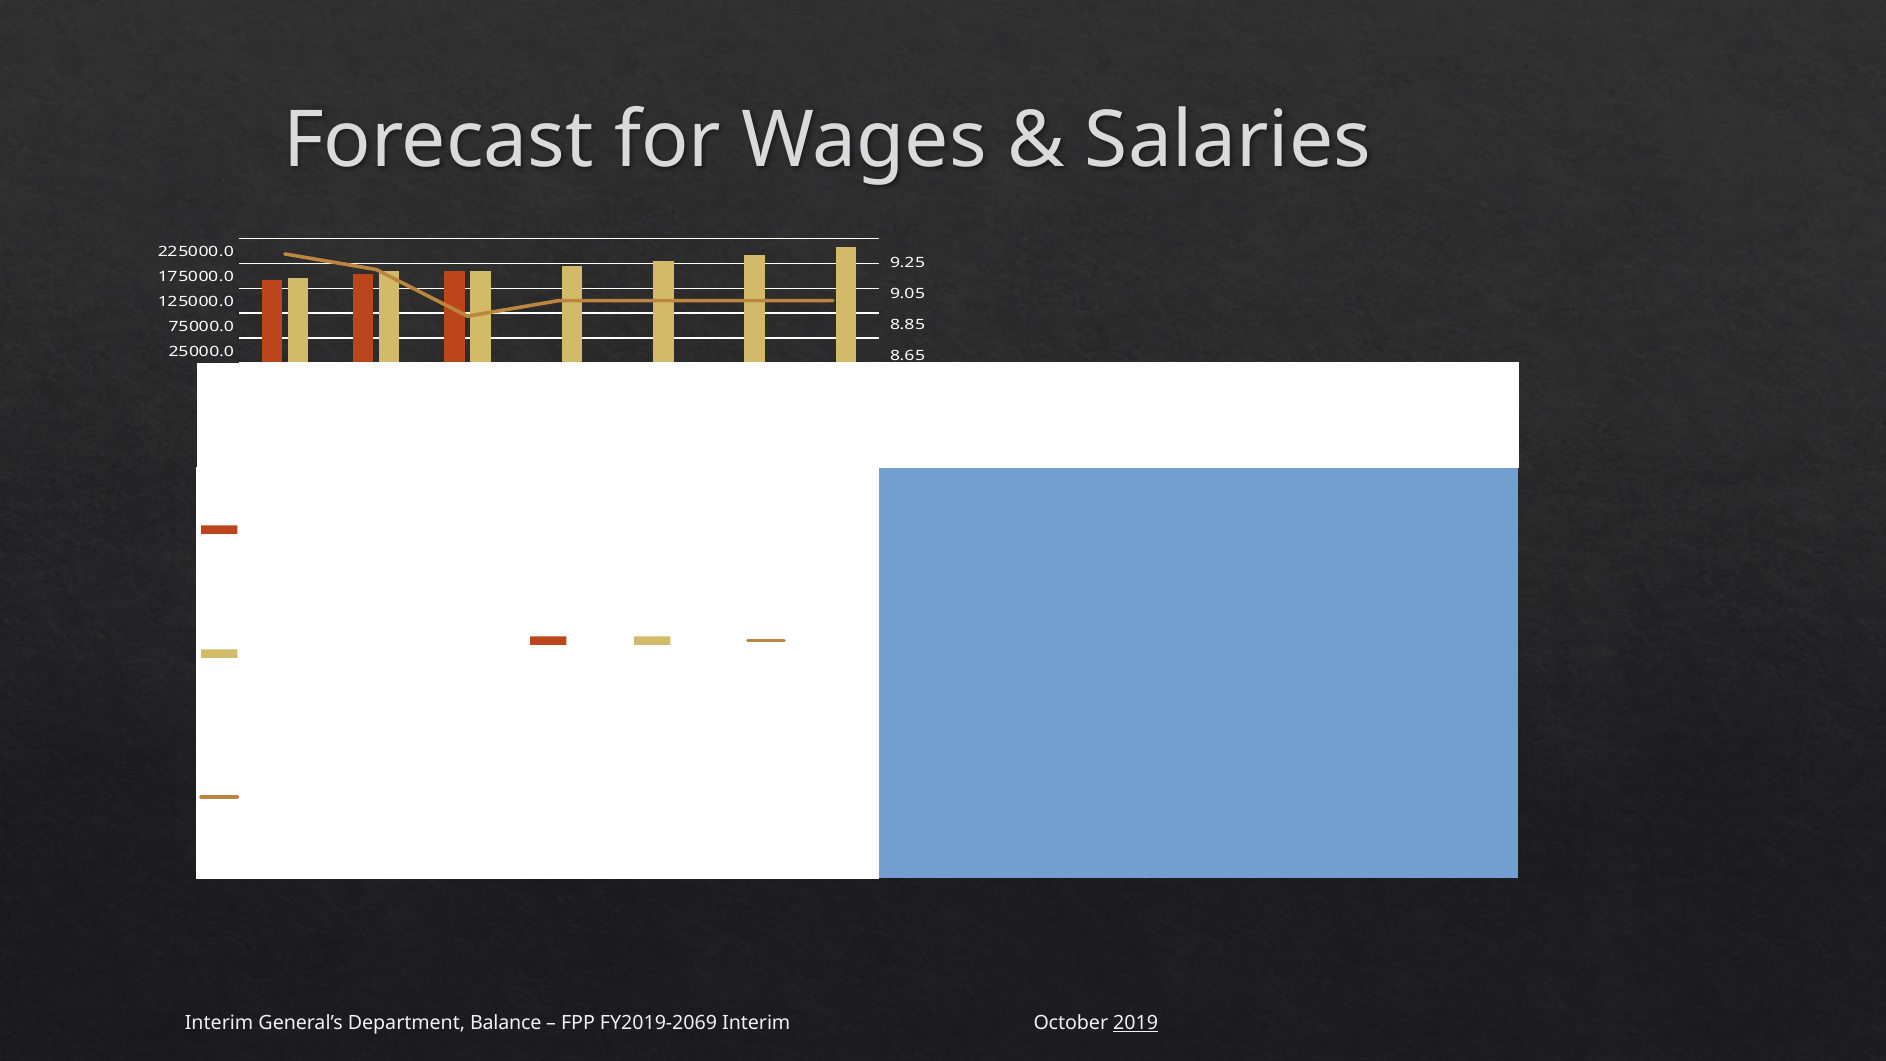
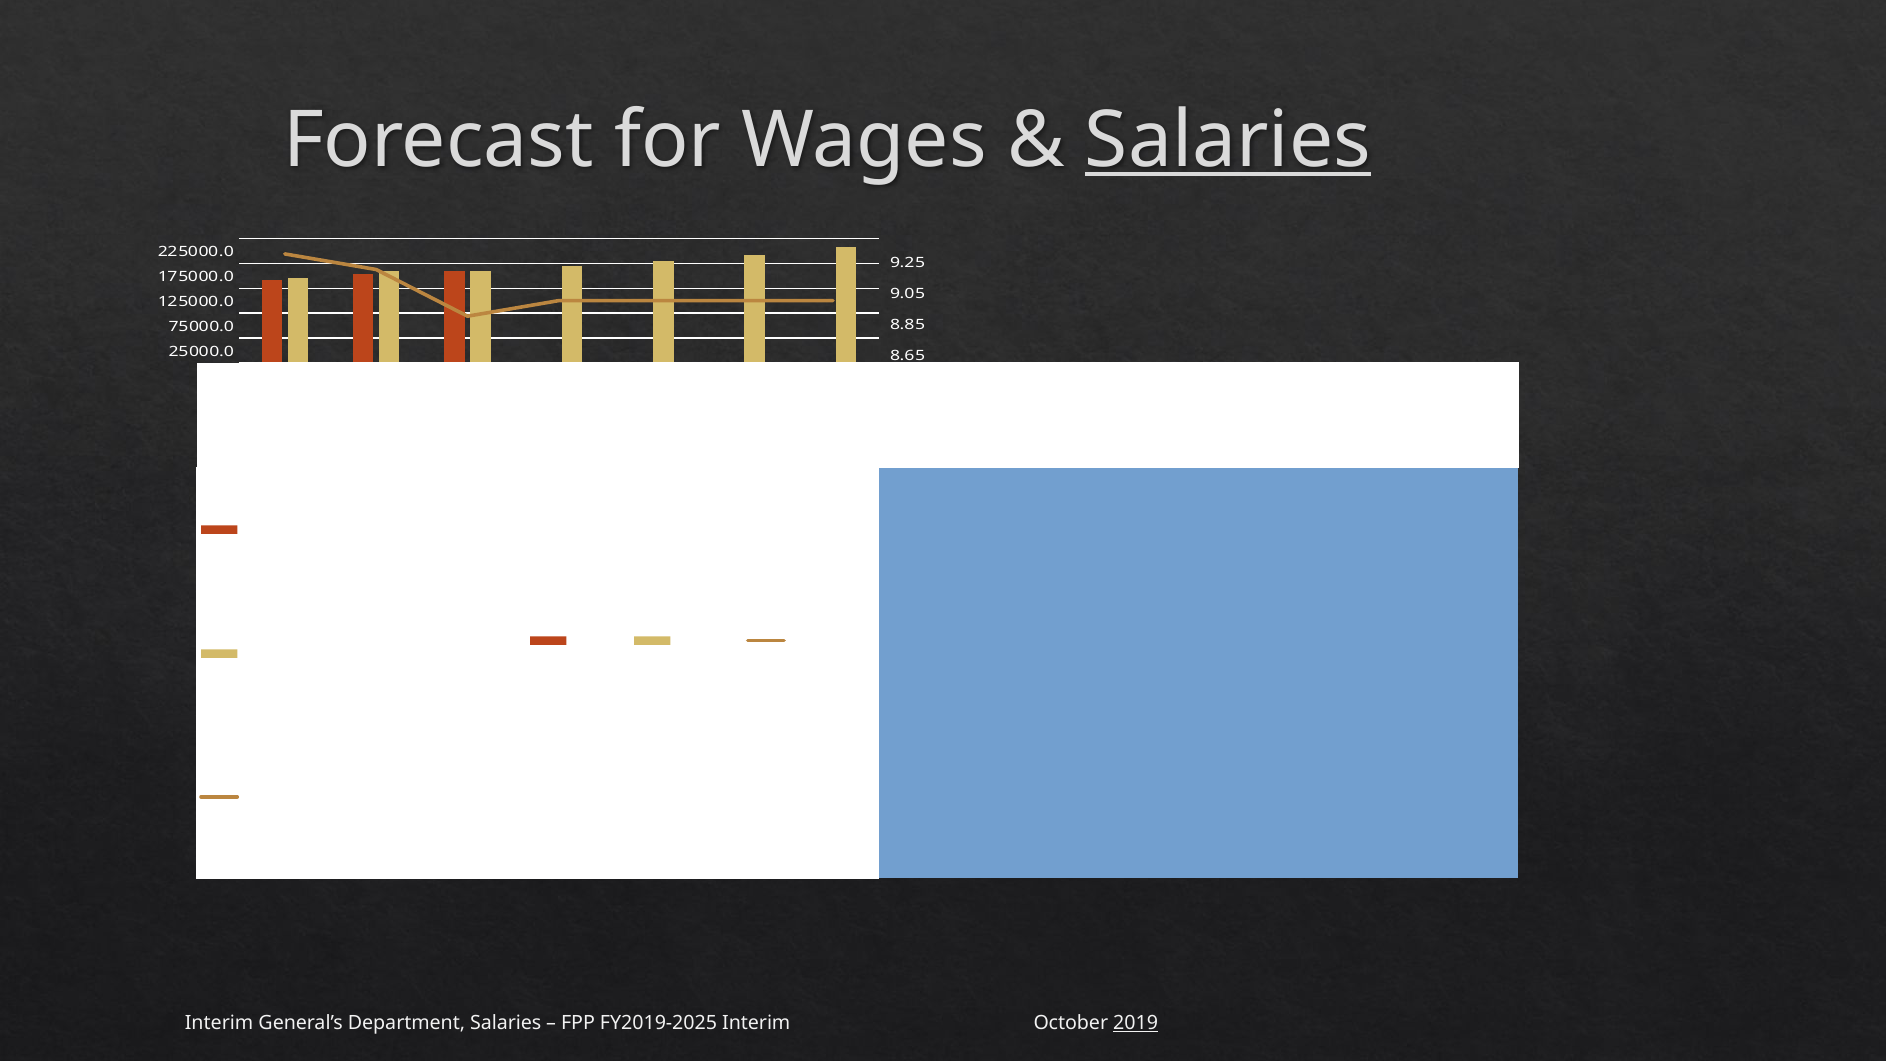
Salaries at (1228, 140) underline: none -> present
Department Balance: Balance -> Salaries
FY2019-2069: FY2019-2069 -> FY2019-2025
